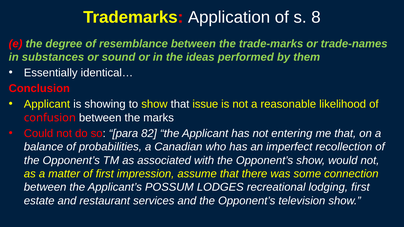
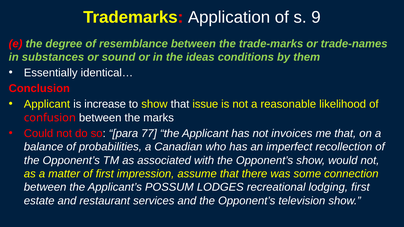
8: 8 -> 9
performed: performed -> conditions
showing: showing -> increase
82: 82 -> 77
entering: entering -> invoices
